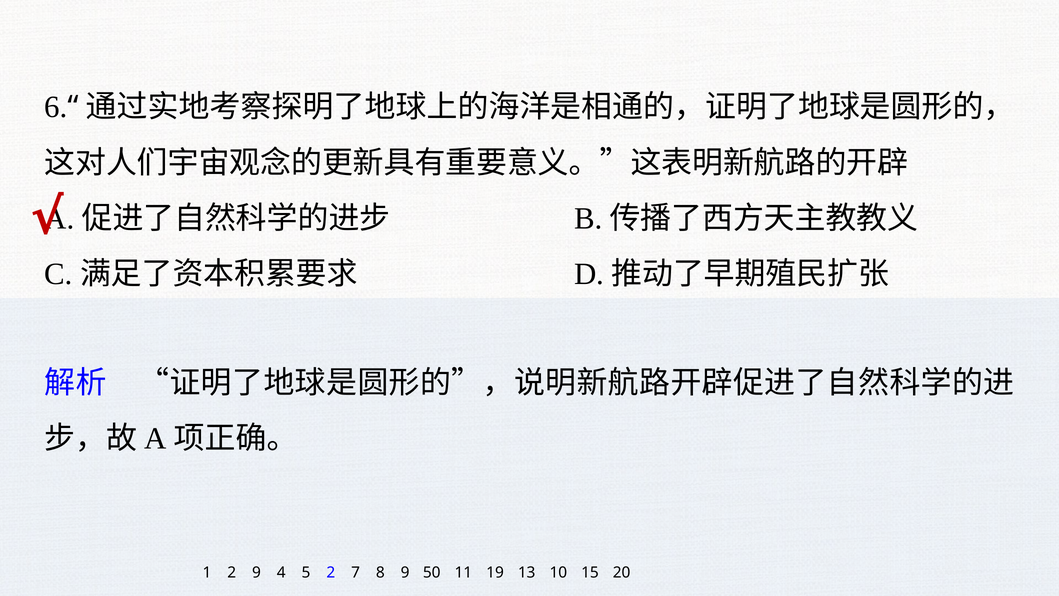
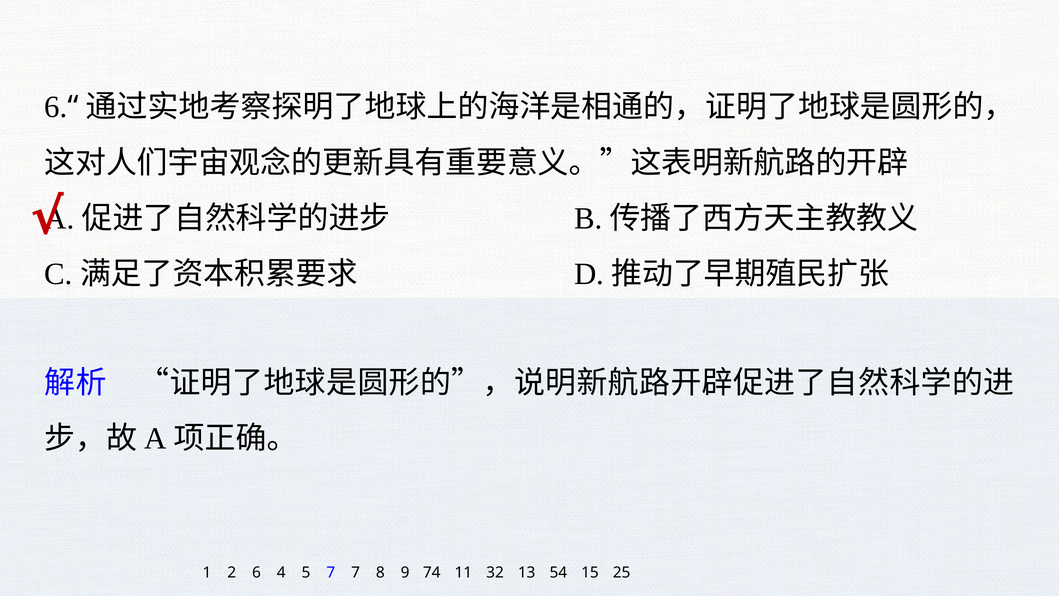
2 9: 9 -> 6
5 2: 2 -> 7
50: 50 -> 74
19: 19 -> 32
10: 10 -> 54
20: 20 -> 25
